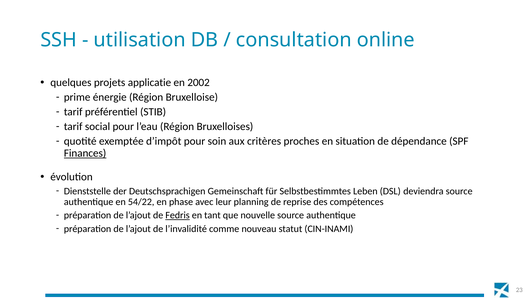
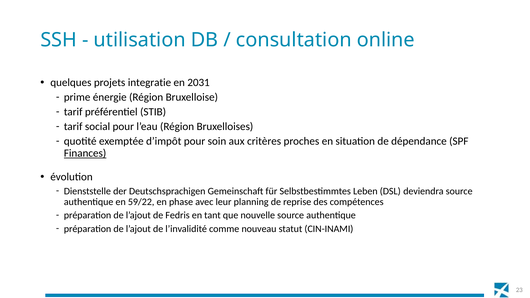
applicatie: applicatie -> integratie
2002: 2002 -> 2031
54/22: 54/22 -> 59/22
Fedris underline: present -> none
